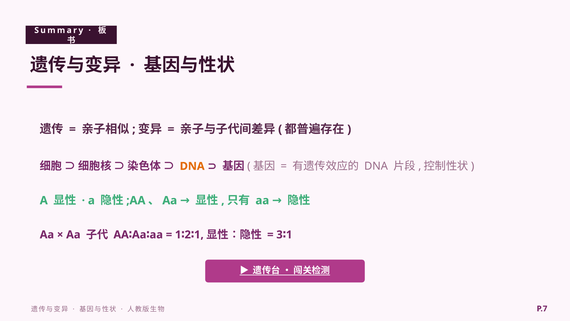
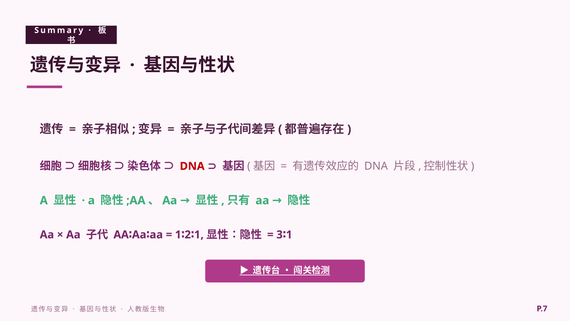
DNA at (192, 166) colour: orange -> red
